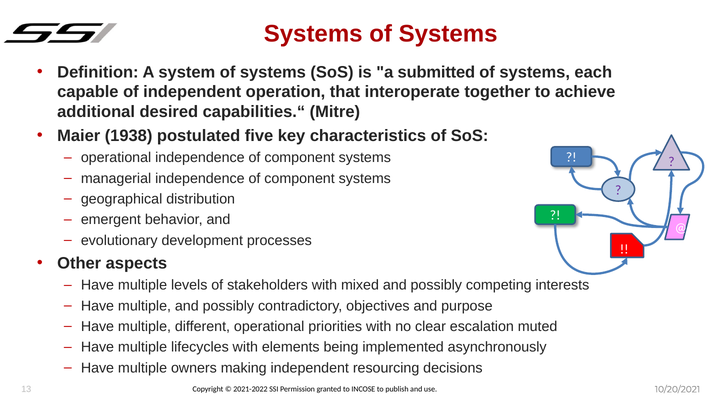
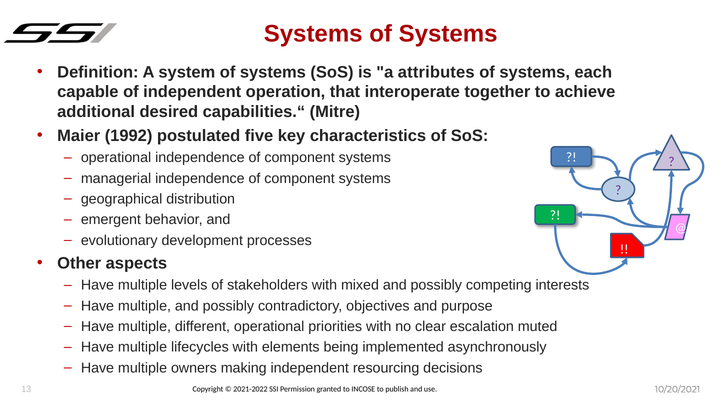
submitted: submitted -> attributes
1938: 1938 -> 1992
